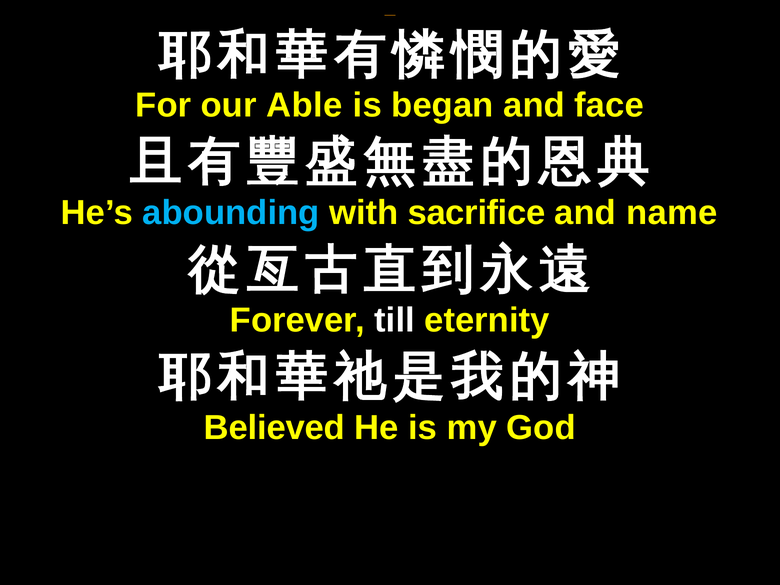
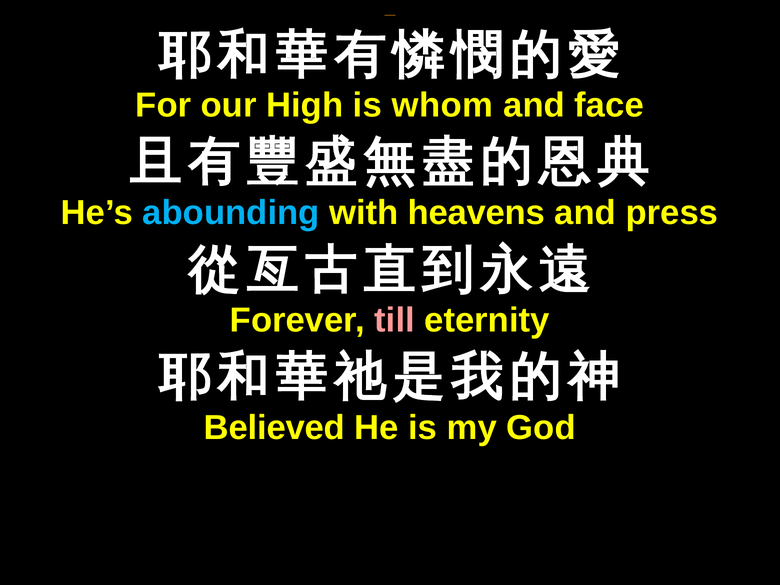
Able: Able -> High
began: began -> whom
sacrifice: sacrifice -> heavens
name: name -> press
till colour: white -> pink
